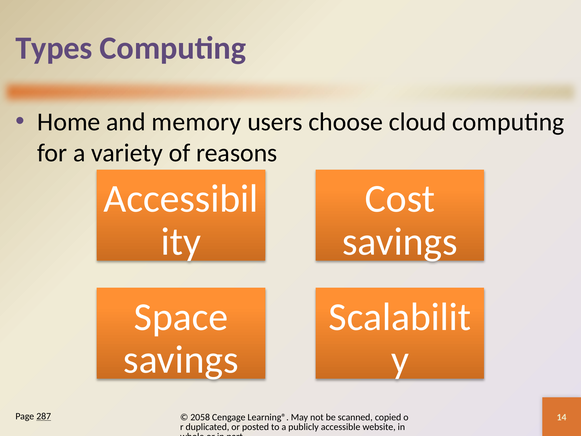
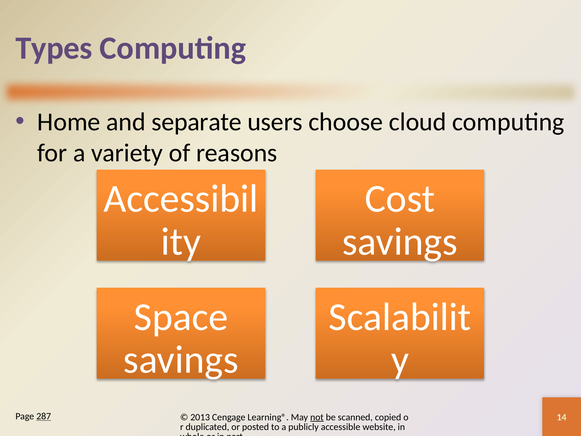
memory: memory -> separate
2058: 2058 -> 2013
not underline: none -> present
